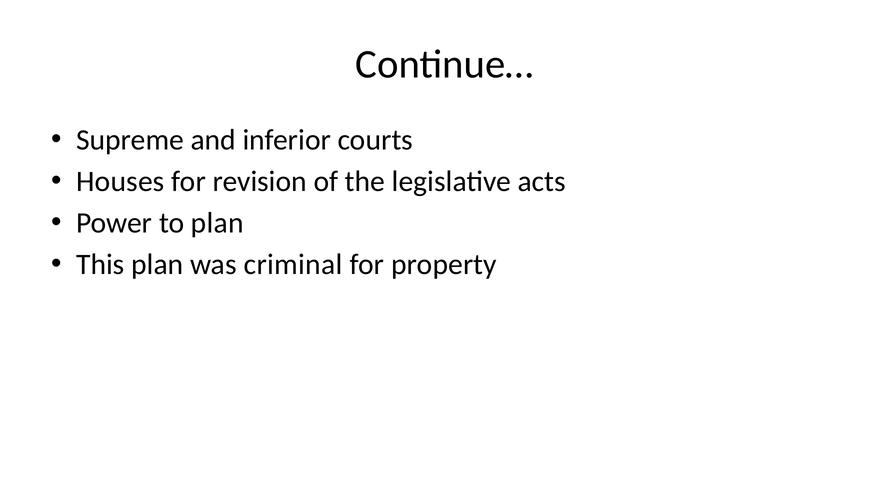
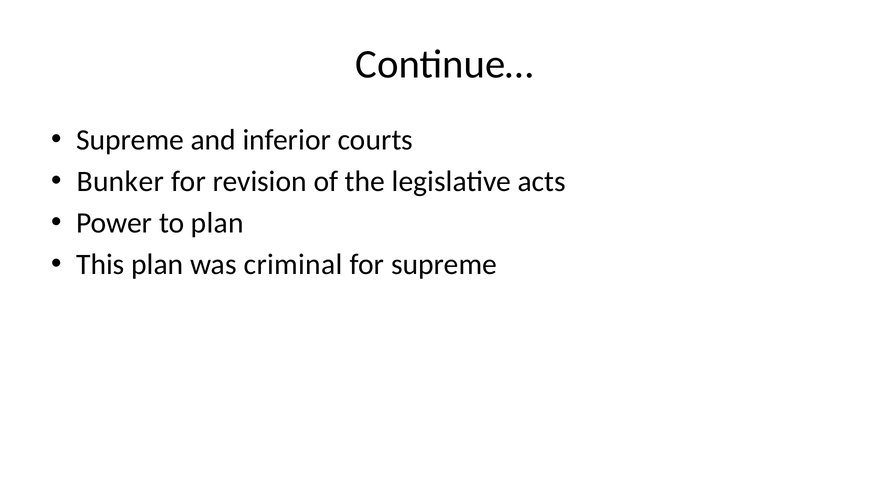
Houses: Houses -> Bunker
for property: property -> supreme
